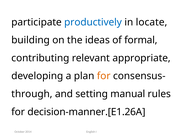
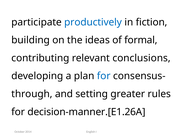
locate: locate -> fiction
appropriate: appropriate -> conclusions
for at (104, 76) colour: orange -> blue
manual: manual -> greater
